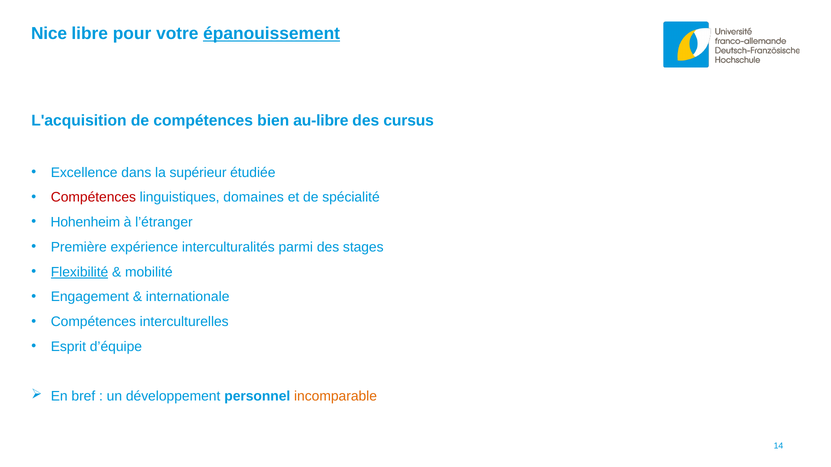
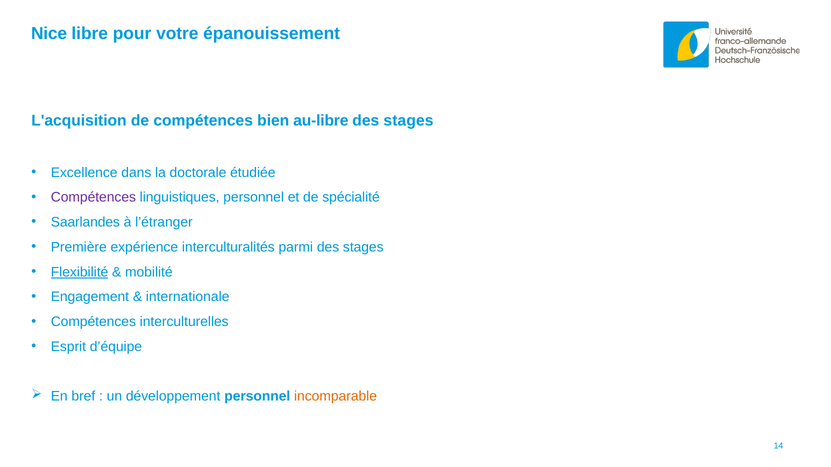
épanouissement underline: present -> none
cursus at (409, 121): cursus -> stages
supérieur: supérieur -> doctorale
Compétences at (93, 198) colour: red -> purple
linguistiques domaines: domaines -> personnel
Hohenheim: Hohenheim -> Saarlandes
